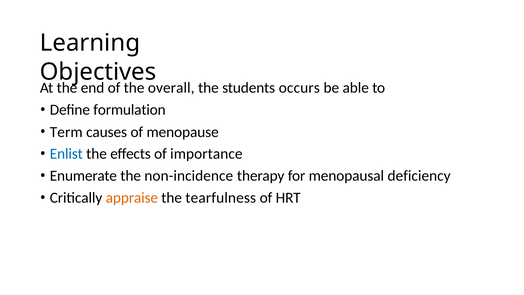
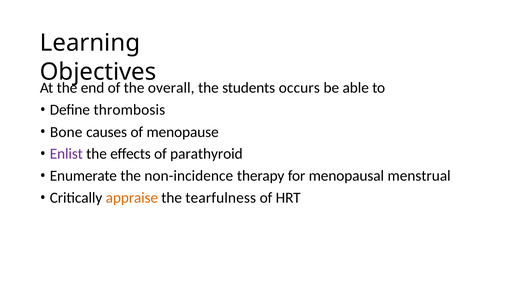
formulation: formulation -> thrombosis
Term: Term -> Bone
Enlist colour: blue -> purple
importance: importance -> parathyroid
deficiency: deficiency -> menstrual
